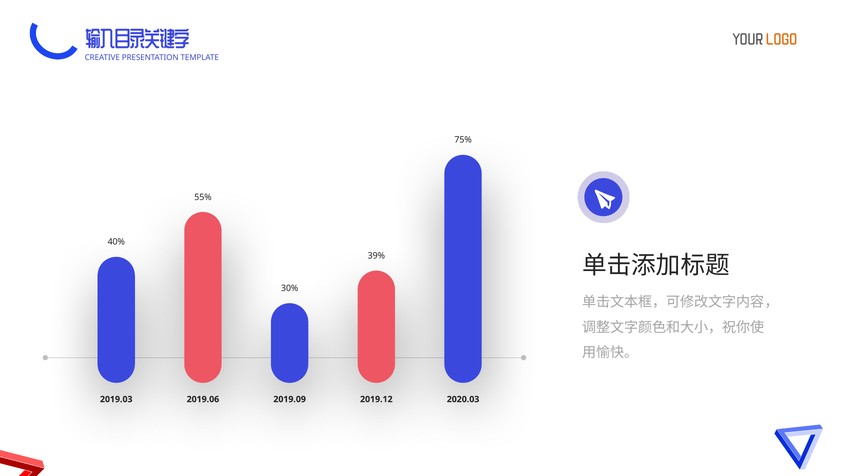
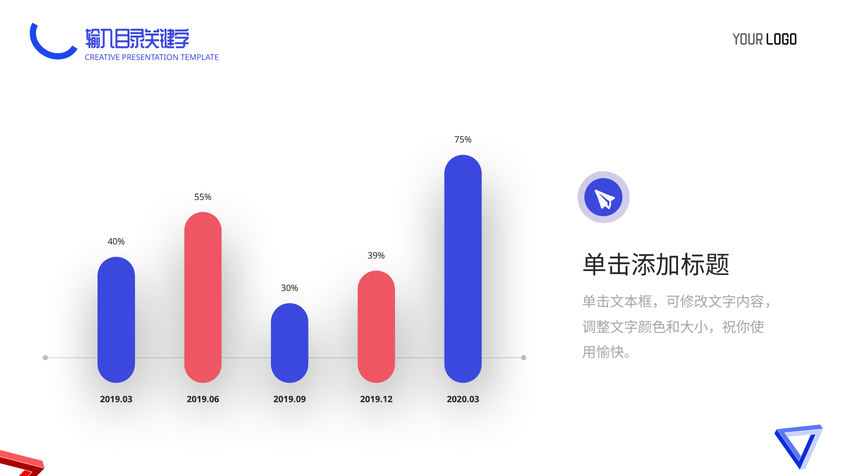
LOGO colour: orange -> black
